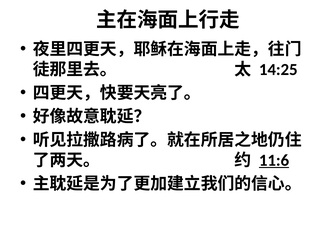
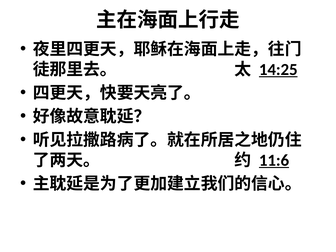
14:25 underline: none -> present
